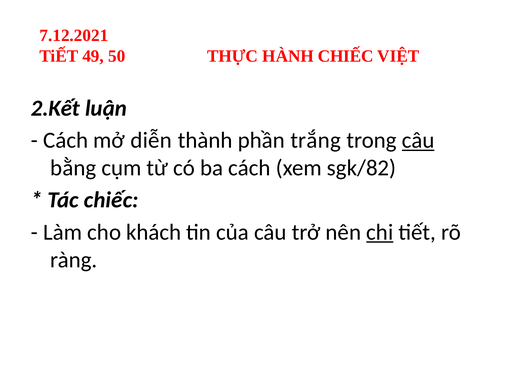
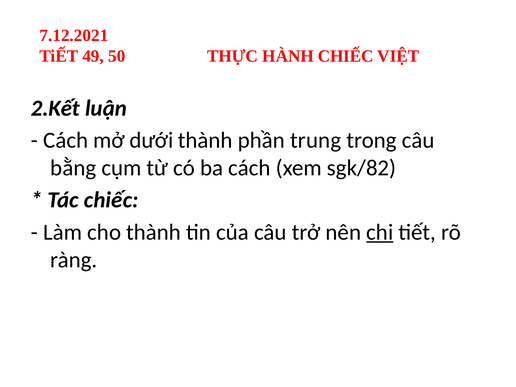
diễn: diễn -> dưới
trắng: trắng -> trung
câu at (418, 140) underline: present -> none
cho khách: khách -> thành
